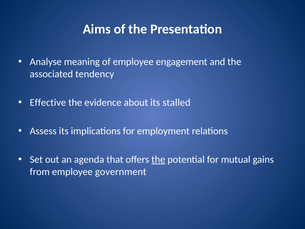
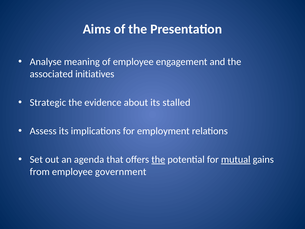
tendency: tendency -> initiatives
Effective: Effective -> Strategic
mutual underline: none -> present
